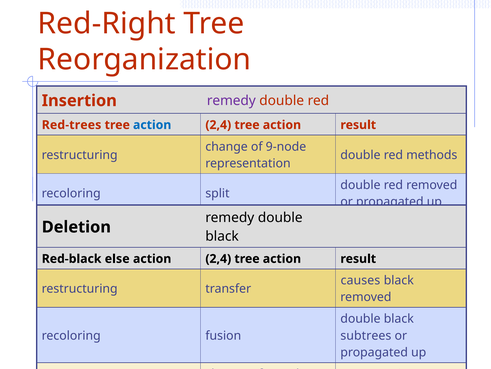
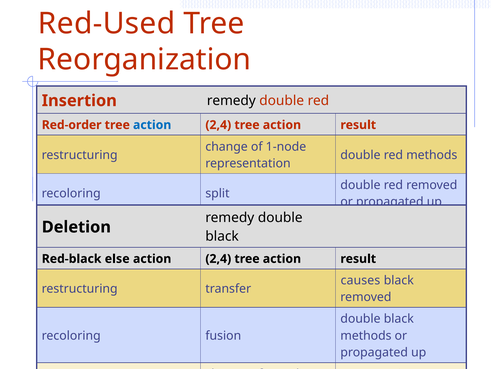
Red-Right: Red-Right -> Red-Used
remedy at (231, 100) colour: purple -> black
Red-trees: Red-trees -> Red-order
9-node: 9-node -> 1-node
subtrees at (366, 335): subtrees -> methods
